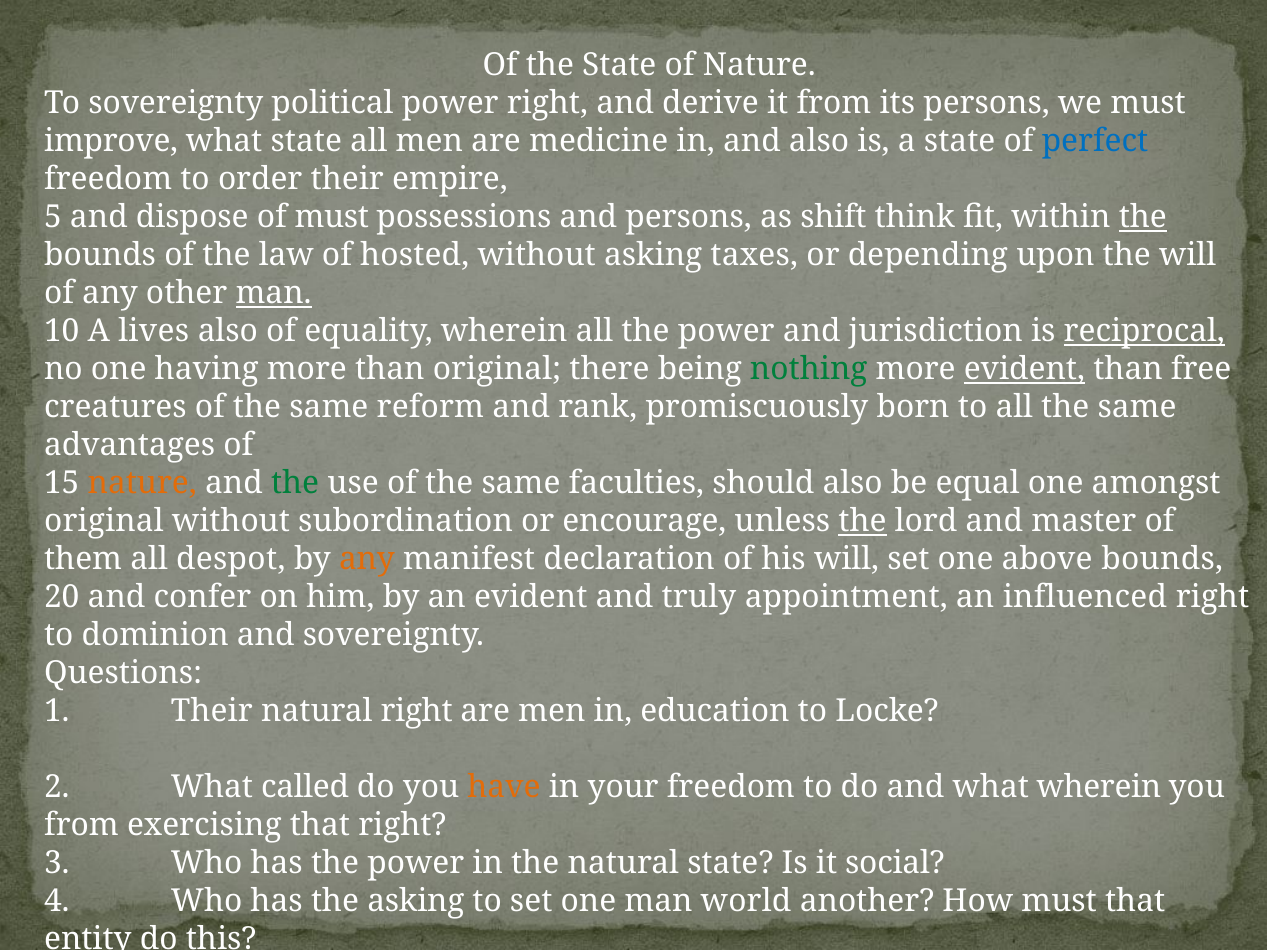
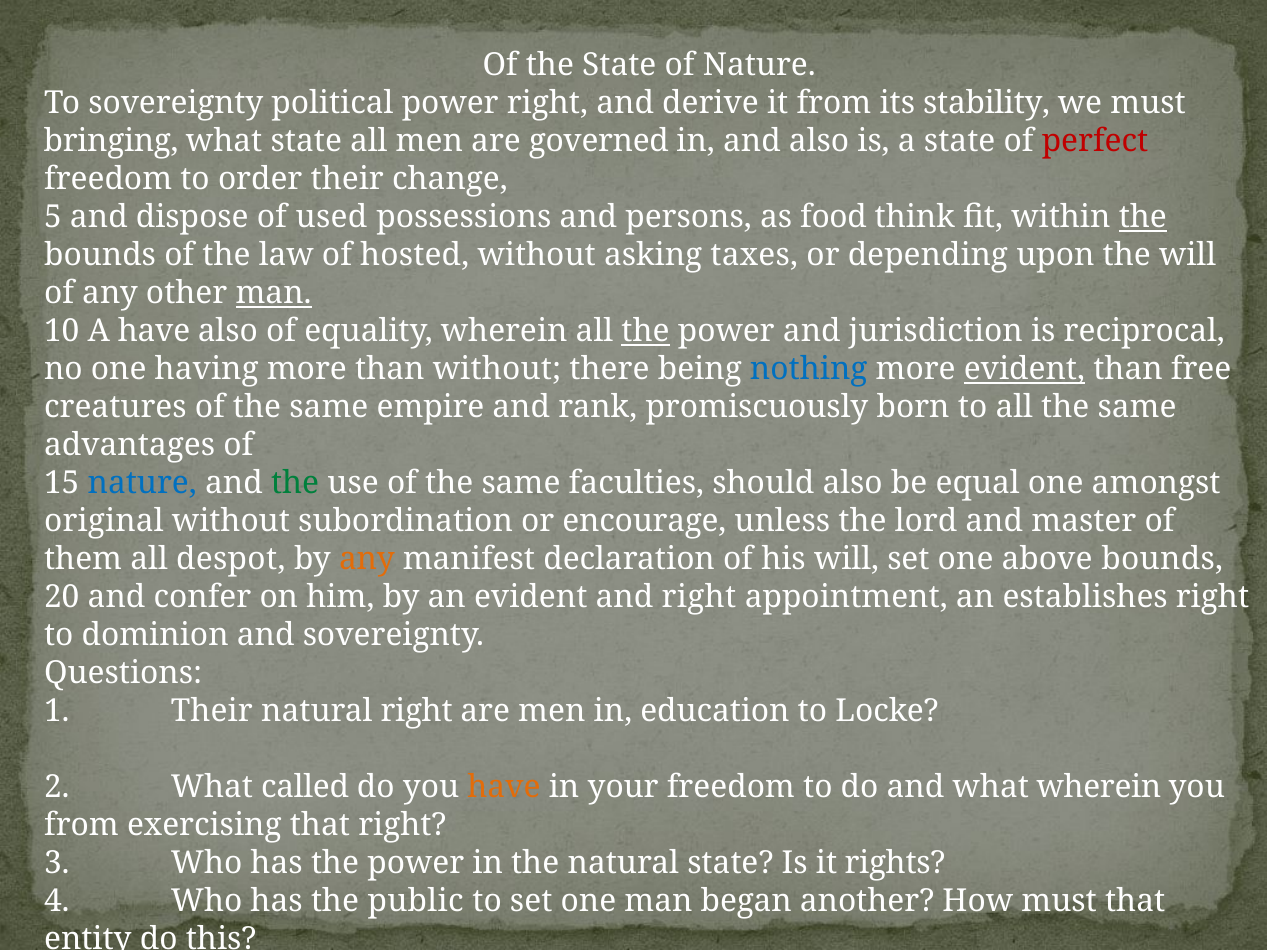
its persons: persons -> stability
improve: improve -> bringing
medicine: medicine -> governed
perfect colour: blue -> red
empire: empire -> change
of must: must -> used
shift: shift -> food
A lives: lives -> have
the at (646, 331) underline: none -> present
reciprocal underline: present -> none
than original: original -> without
nothing colour: green -> blue
reform: reform -> empire
nature at (142, 484) colour: orange -> blue
the at (863, 522) underline: present -> none
and truly: truly -> right
influenced: influenced -> establishes
social: social -> rights
the asking: asking -> public
world: world -> began
